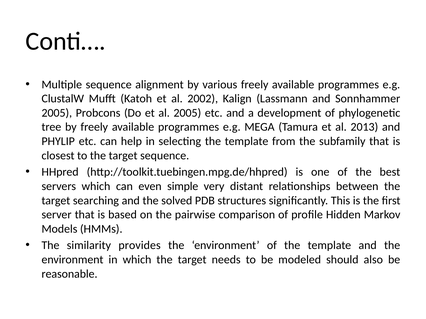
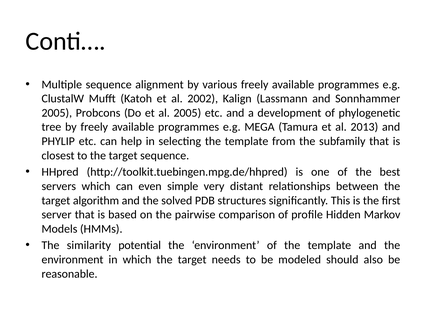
searching: searching -> algorithm
provides: provides -> potential
